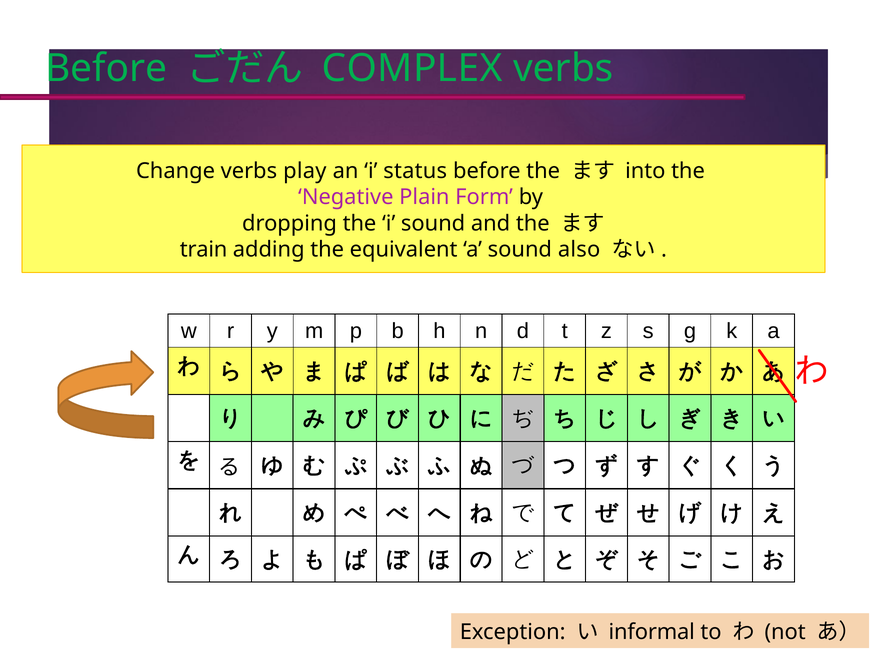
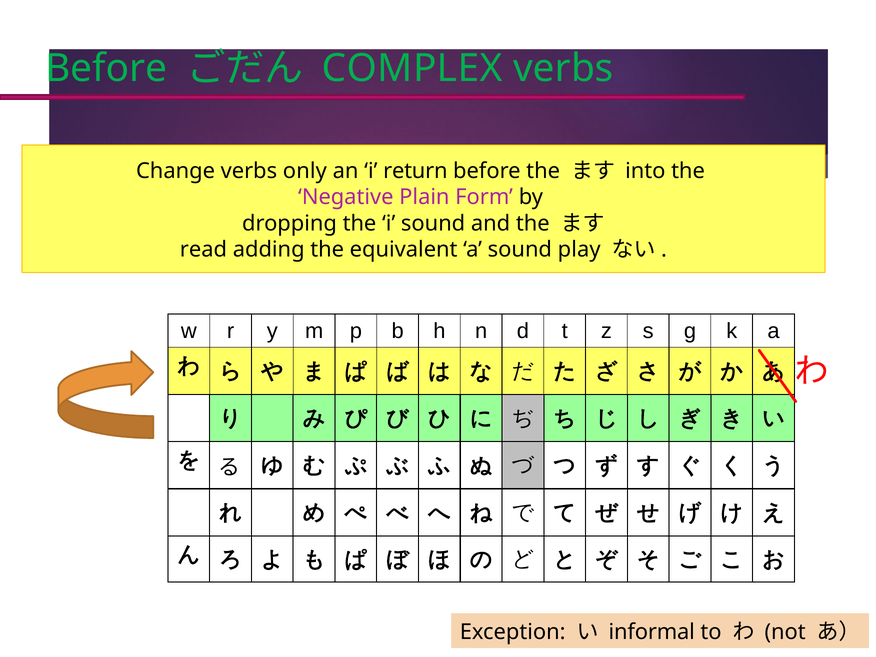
play: play -> only
status: status -> return
train: train -> read
also: also -> play
